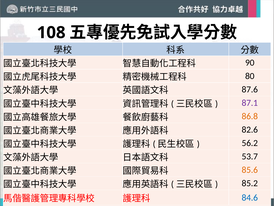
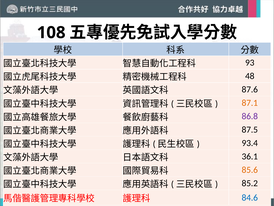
90: 90 -> 93
80: 80 -> 48
87.1 colour: purple -> orange
86.8 colour: orange -> purple
82.6: 82.6 -> 87.5
56.2: 56.2 -> 93.4
53.7: 53.7 -> 36.1
